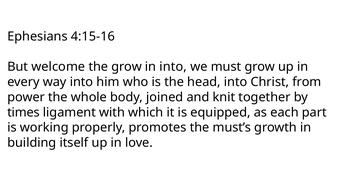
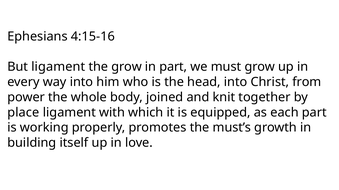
But welcome: welcome -> ligament
in into: into -> part
times: times -> place
